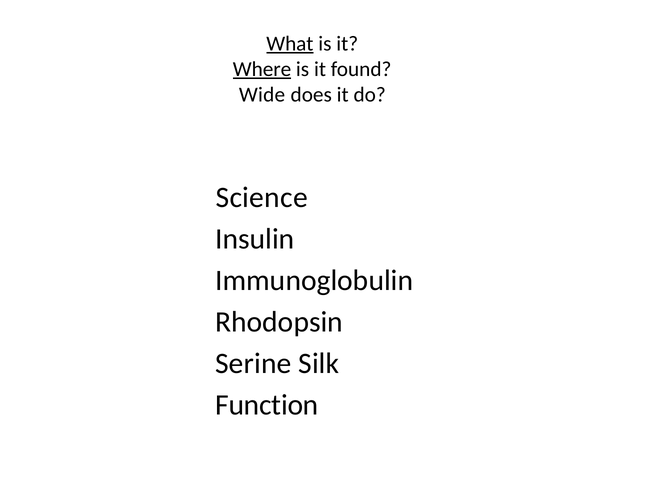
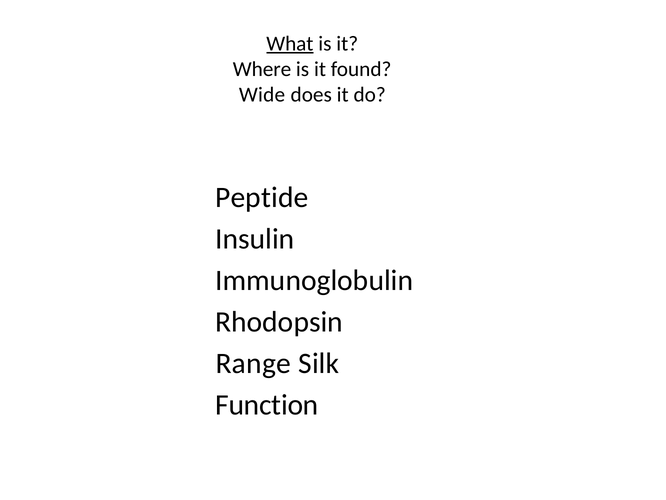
Where underline: present -> none
Science: Science -> Peptide
Serine: Serine -> Range
